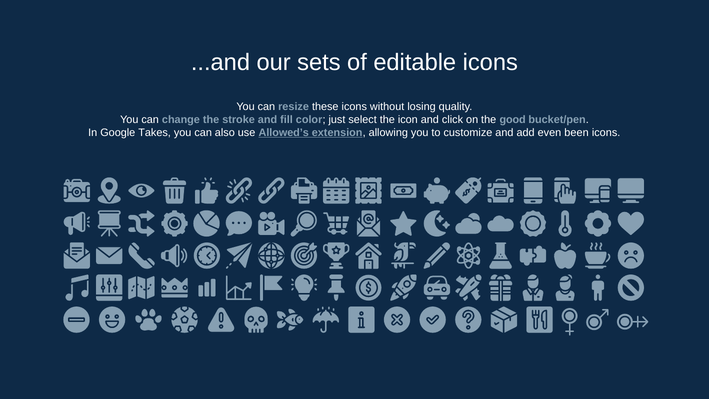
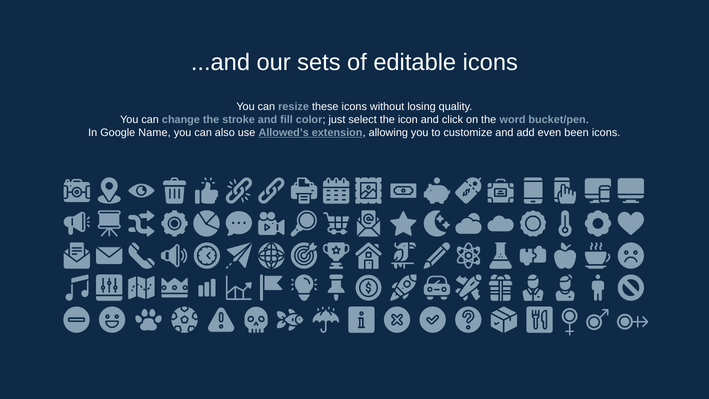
good: good -> word
Takes: Takes -> Name
